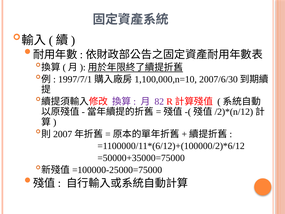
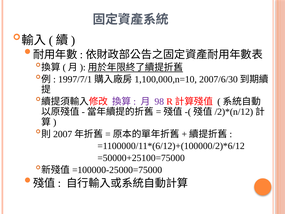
82: 82 -> 98
=50000+35000=75000: =50000+35000=75000 -> =50000+25100=75000
